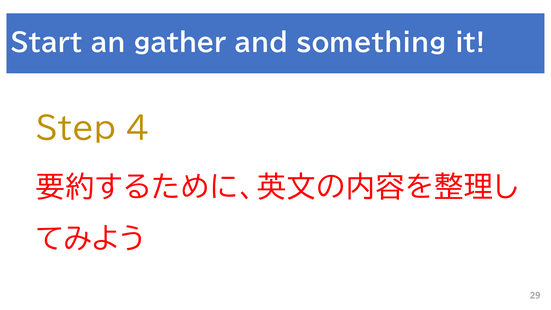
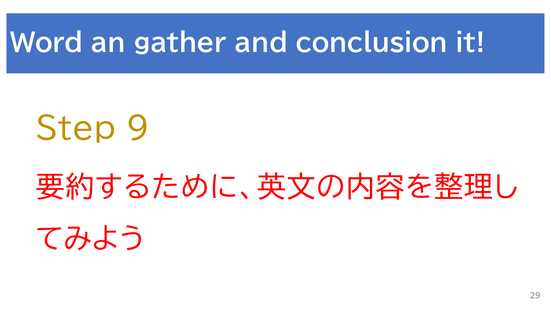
Start: Start -> Word
something: something -> conclusion
4: 4 -> 9
